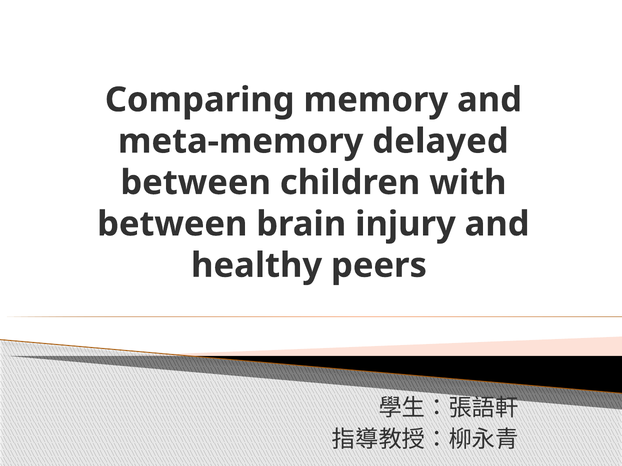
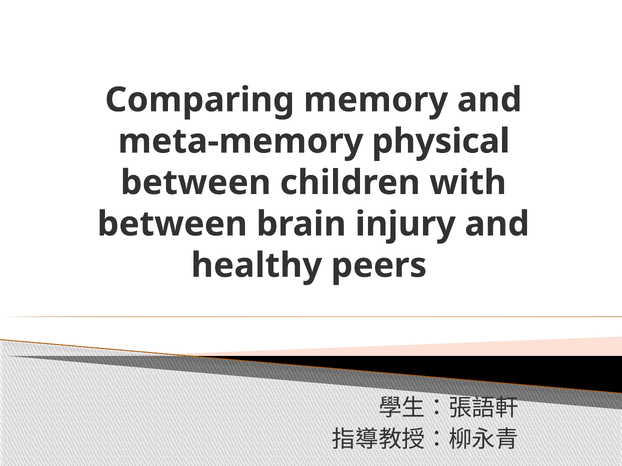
delayed: delayed -> physical
